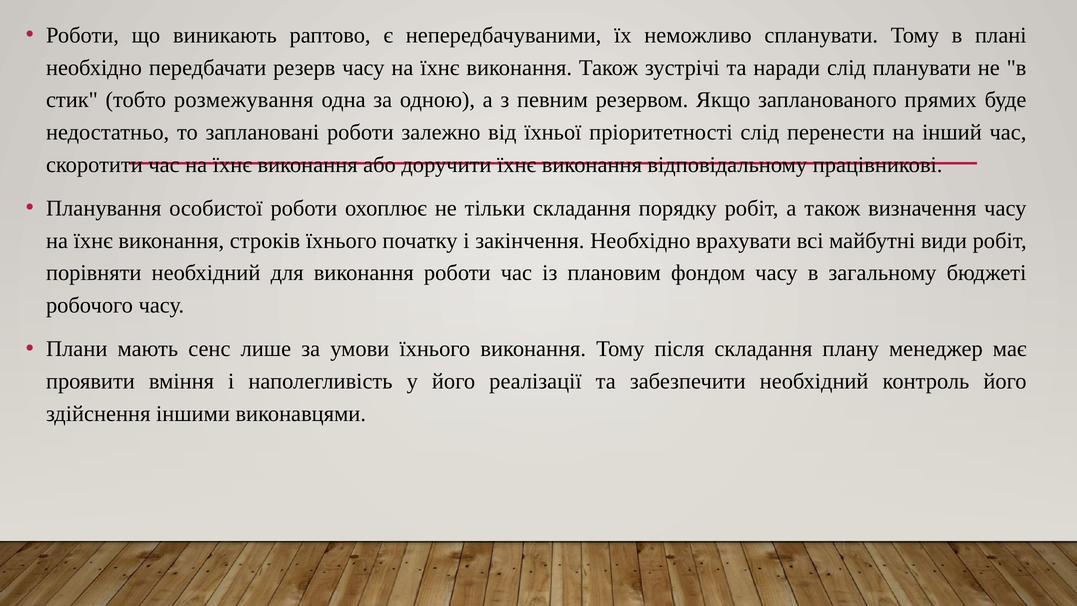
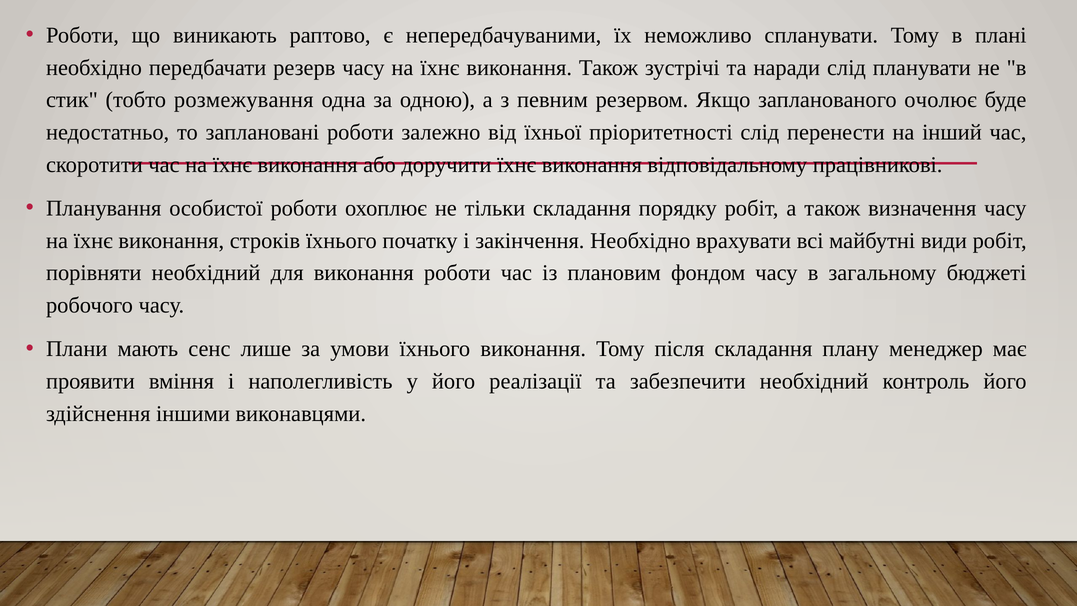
прямих: прямих -> очолює
